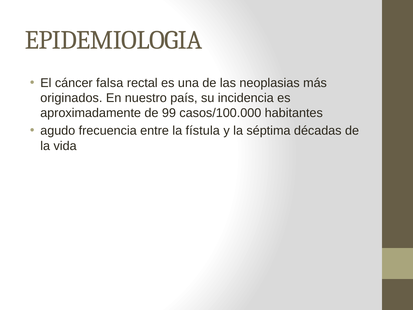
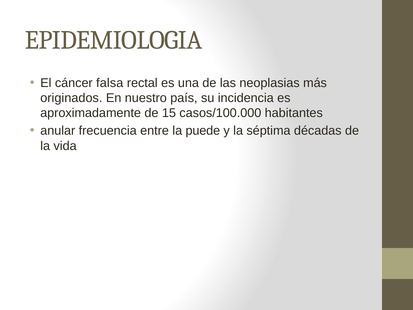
99: 99 -> 15
agudo: agudo -> anular
fístula: fístula -> puede
